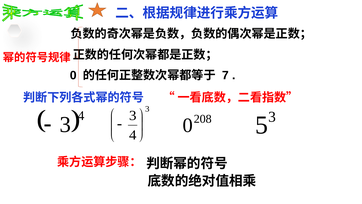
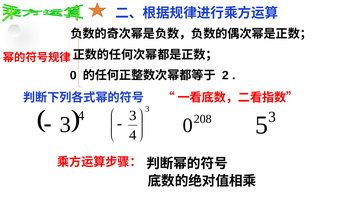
7: 7 -> 2
